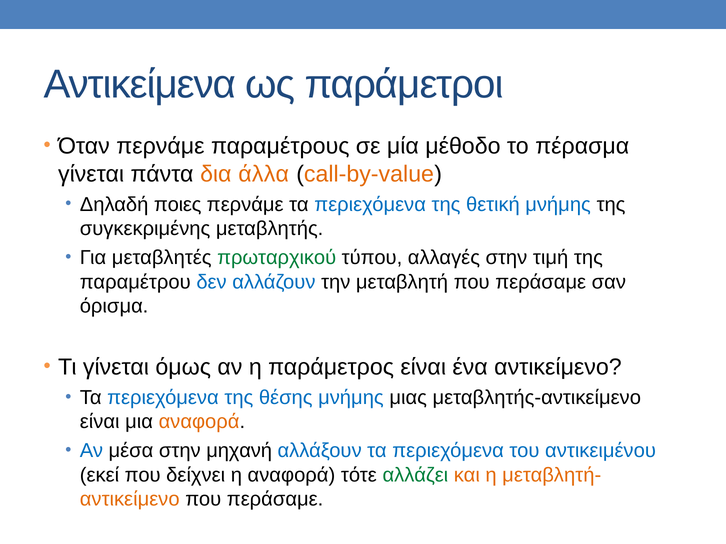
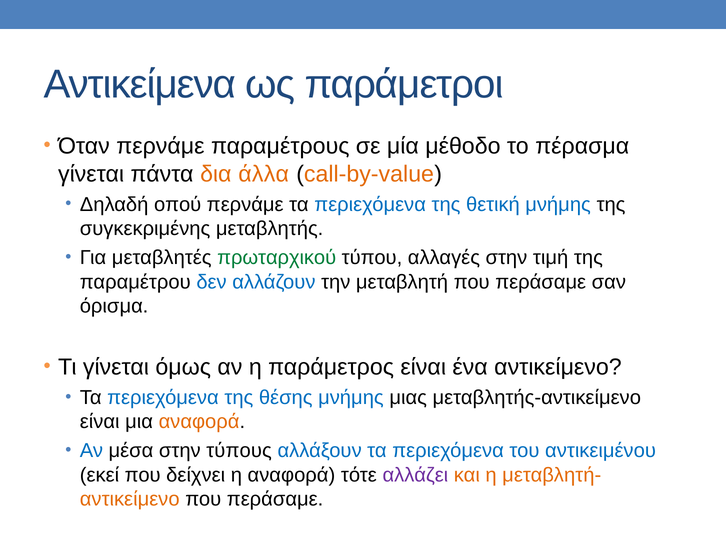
ποιες: ποιες -> οπού
μηχανή: μηχανή -> τύπους
αλλάζει colour: green -> purple
